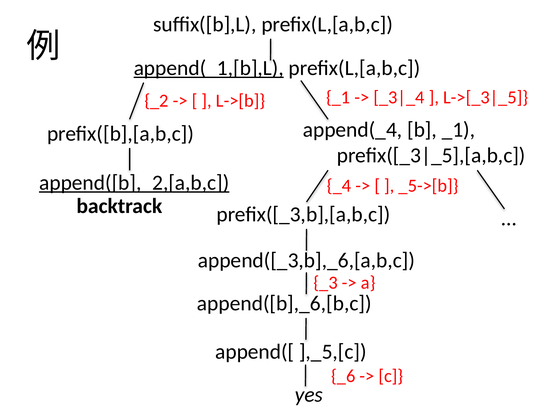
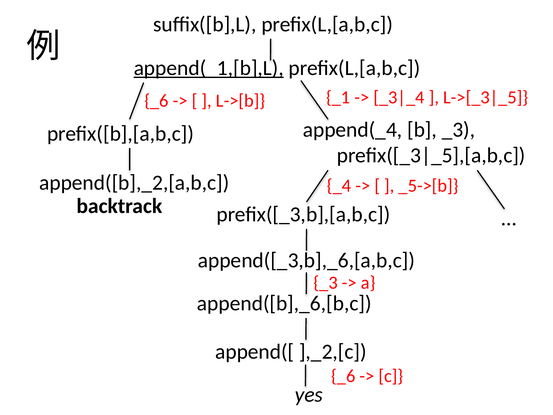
_2 at (156, 101): _2 -> _6
b _1: _1 -> _3
append([b],_2,[a,b,c underline: present -> none
],_5,[c: ],_5,[c -> ],_2,[c
